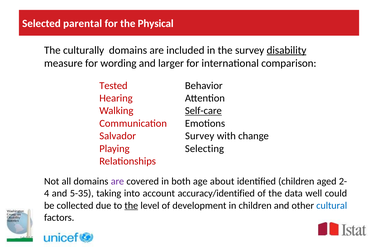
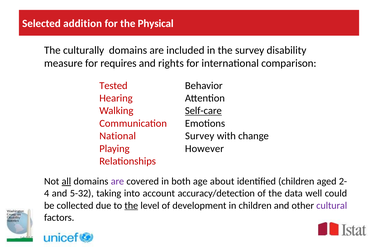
parental: parental -> addition
disability underline: present -> none
wording: wording -> requires
larger: larger -> rights
Salvador: Salvador -> National
Selecting: Selecting -> However
all underline: none -> present
5-35: 5-35 -> 5-32
accuracy/identified: accuracy/identified -> accuracy/detection
cultural colour: blue -> purple
